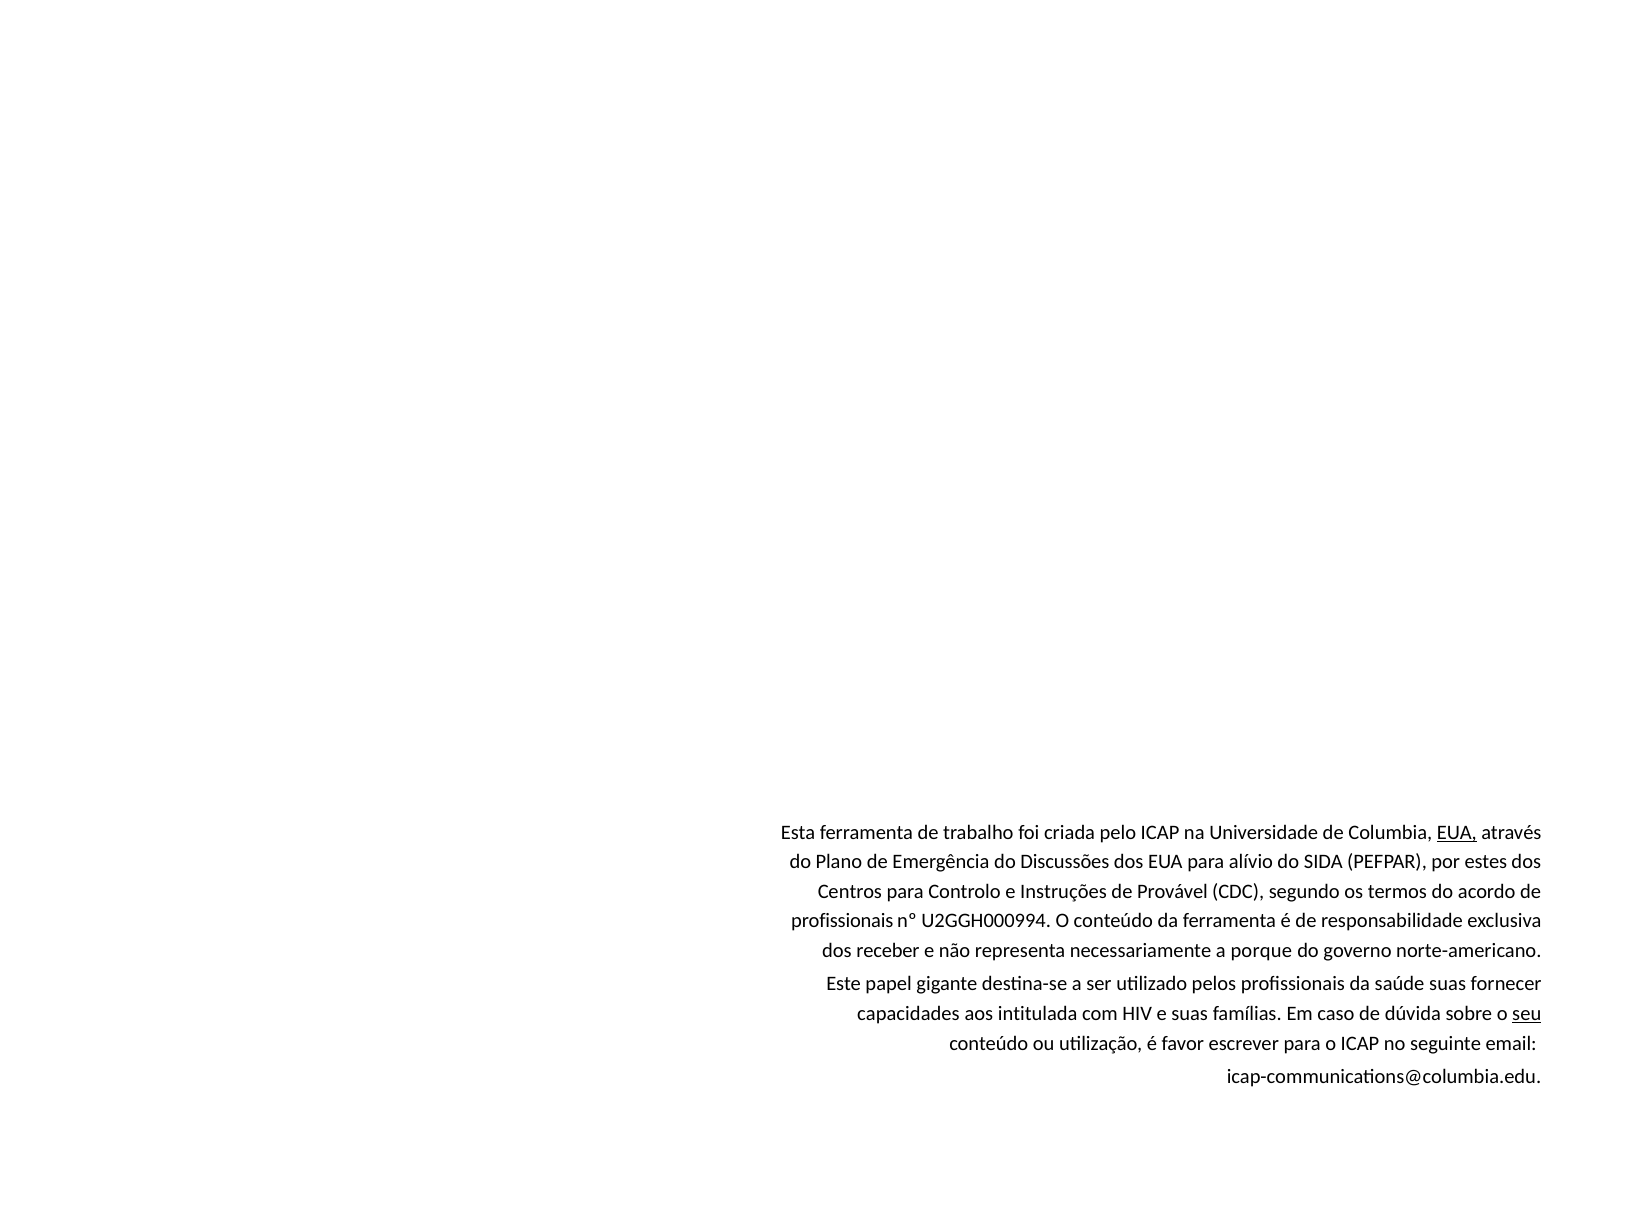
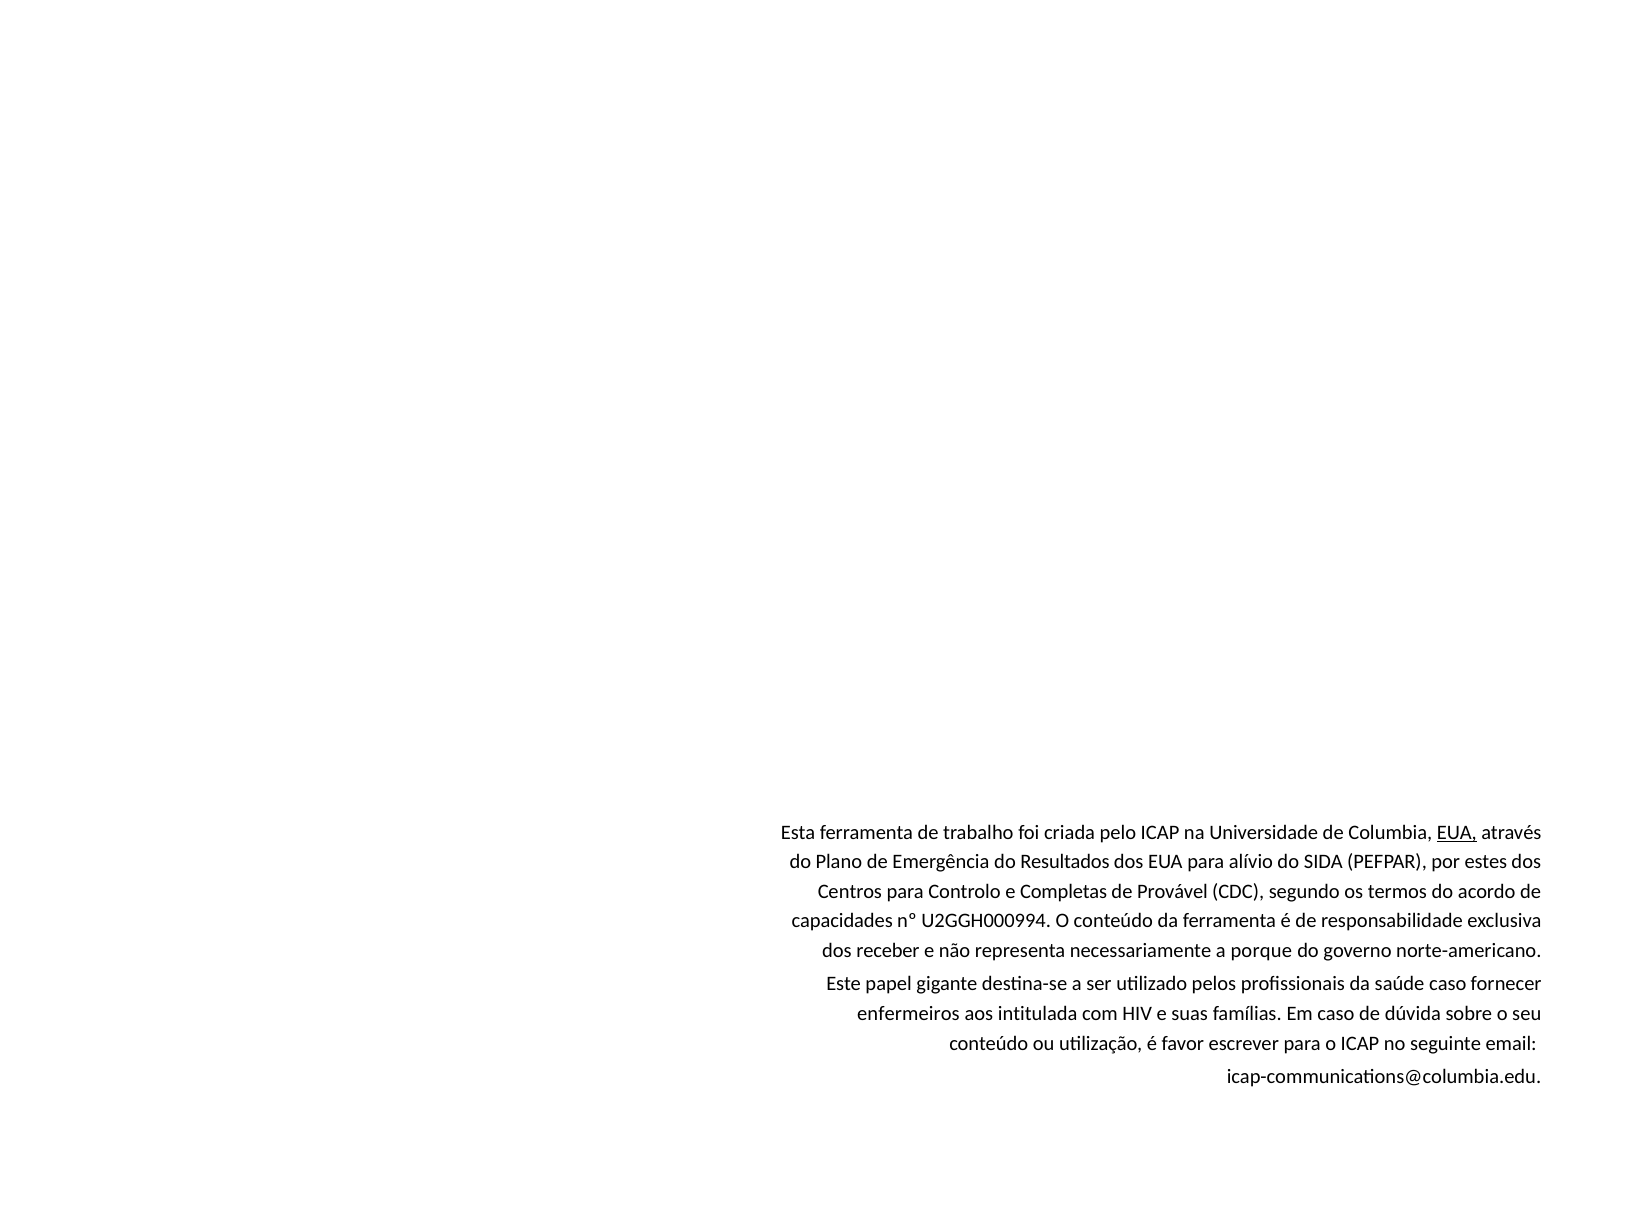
Discussões: Discussões -> Resultados
Instruções: Instruções -> Completas
profissionais at (842, 921): profissionais -> capacidades
saúde suas: suas -> caso
capacidades: capacidades -> enfermeiros
seu underline: present -> none
